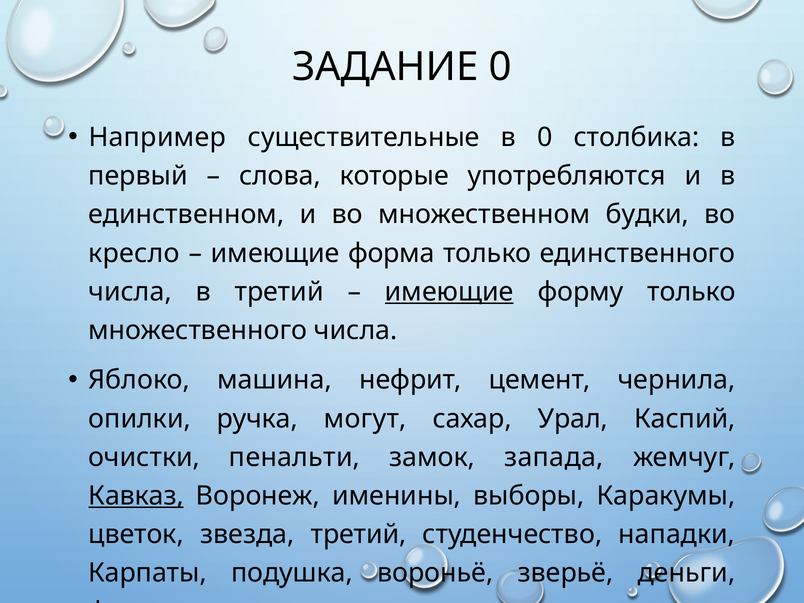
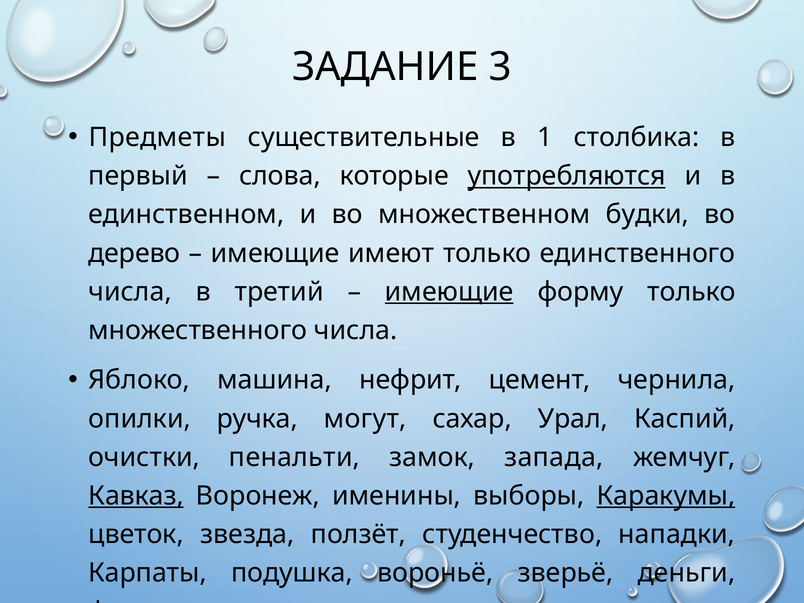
ЗАДАНИЕ 0: 0 -> 3
Например: Например -> Предметы
в 0: 0 -> 1
употребляются underline: none -> present
кресло: кресло -> дерево
форма: форма -> имеют
Каракумы underline: none -> present
звезда третий: третий -> ползёт
